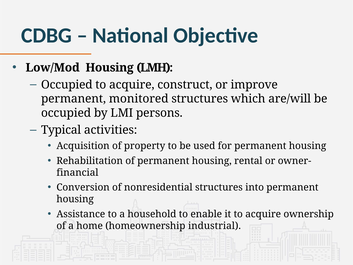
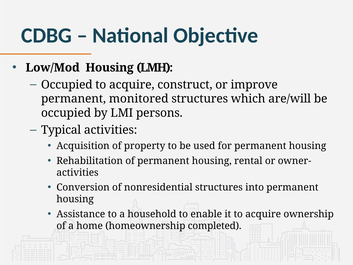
financial at (77, 172): financial -> activities
industrial: industrial -> completed
